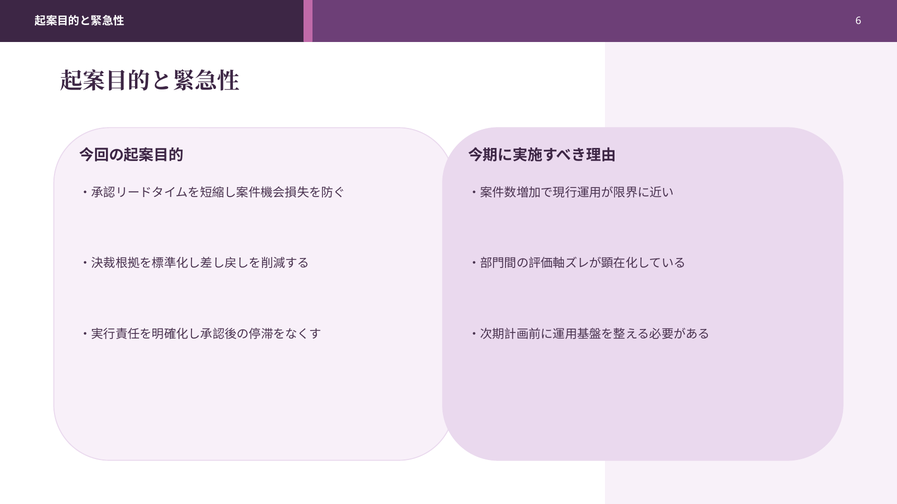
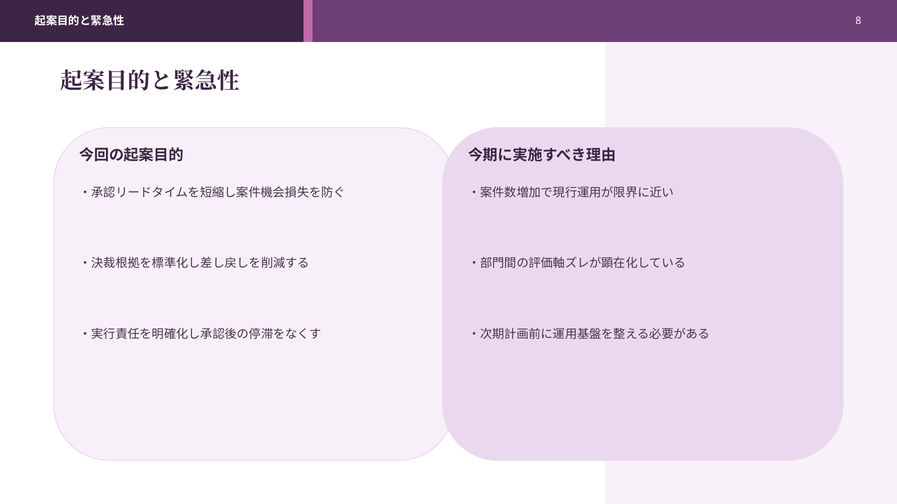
6: 6 -> 8
